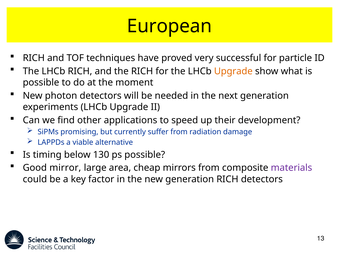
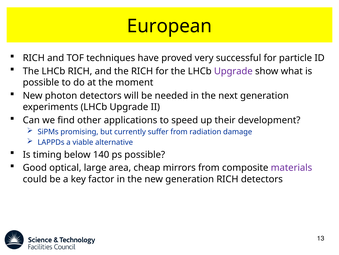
Upgrade at (233, 71) colour: orange -> purple
130: 130 -> 140
mirror: mirror -> optical
